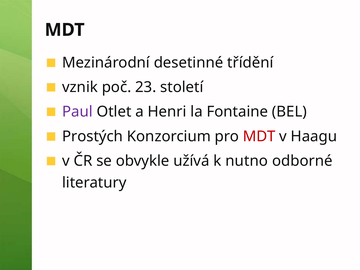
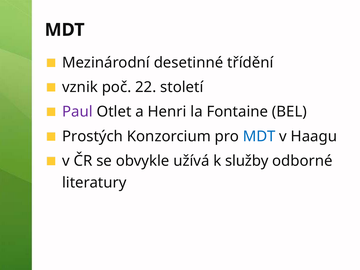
23: 23 -> 22
MDT at (259, 136) colour: red -> blue
nutno: nutno -> služby
